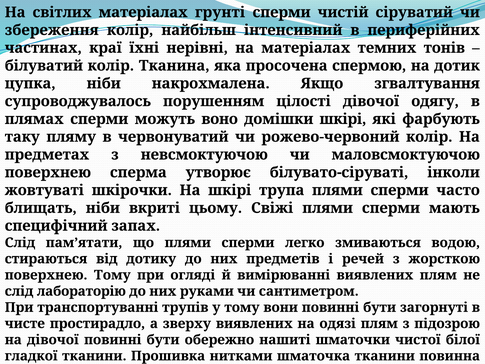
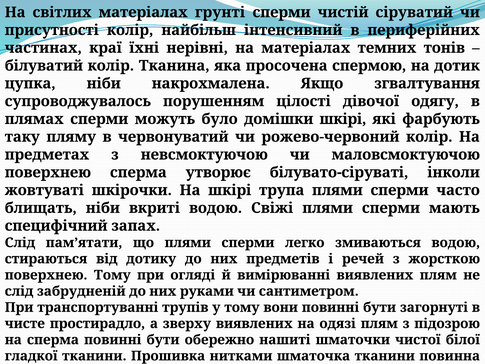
збереження: збереження -> присутності
воно: воно -> було
вкриті цьому: цьому -> водою
лабораторію: лабораторію -> забрудненій
на дівочої: дівочої -> сперма
